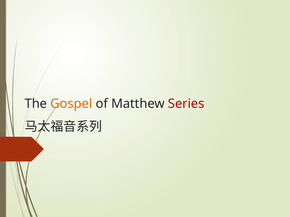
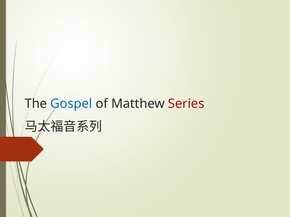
Gospel colour: orange -> blue
